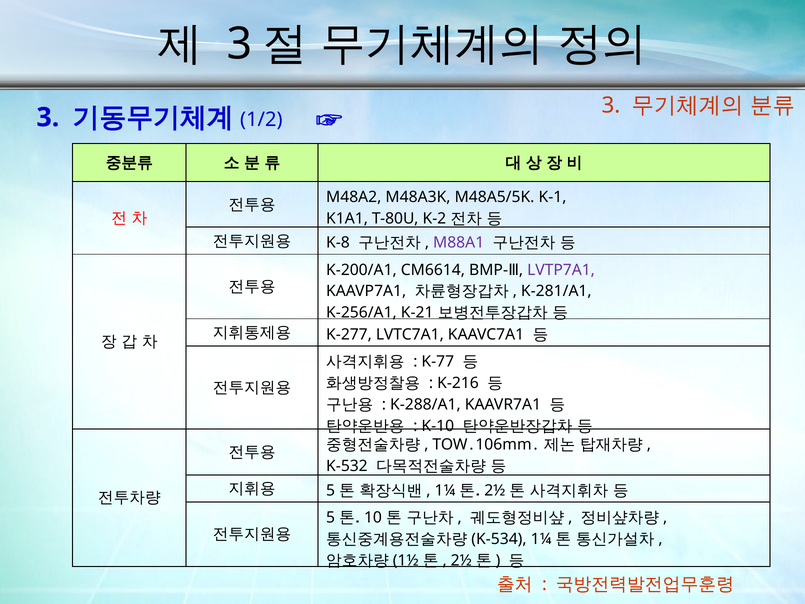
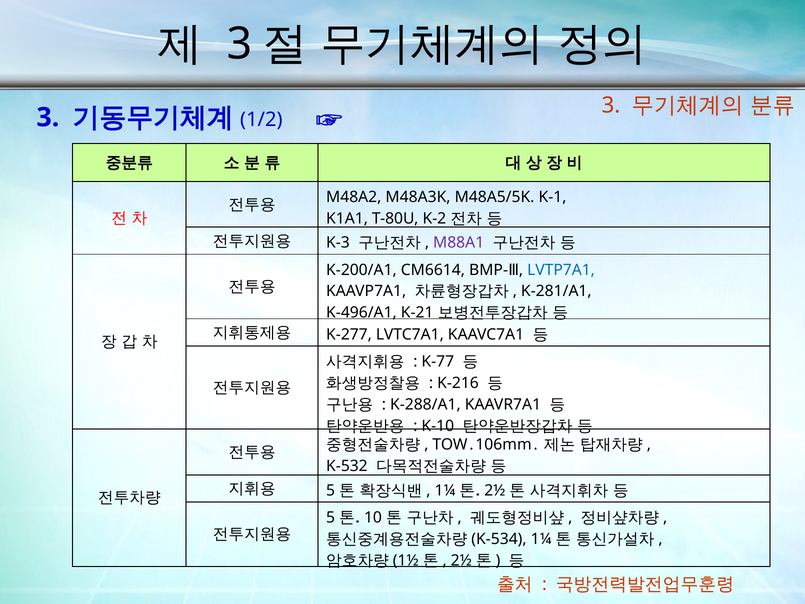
K-8: K-8 -> K-3
LVTP7A1 colour: purple -> blue
K-256/A1: K-256/A1 -> K-496/A1
